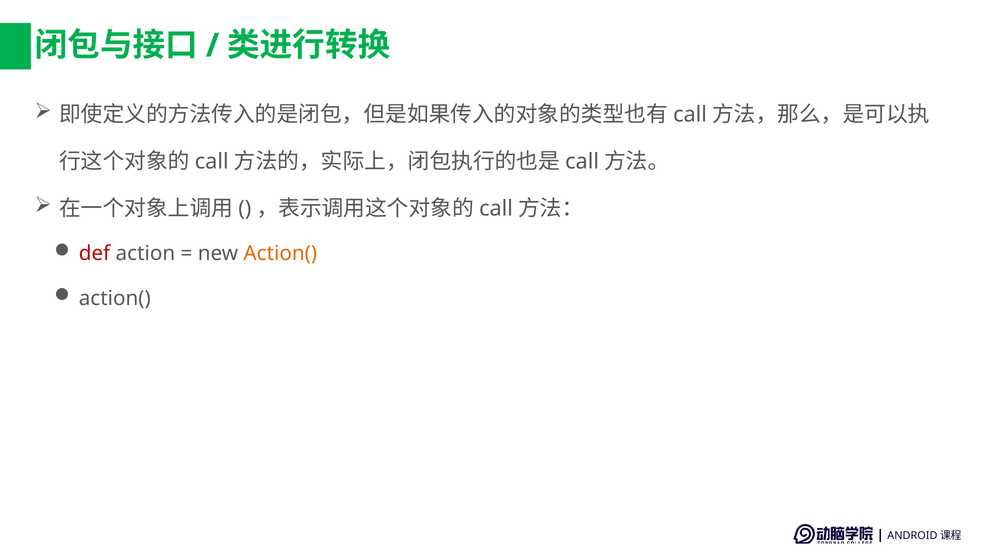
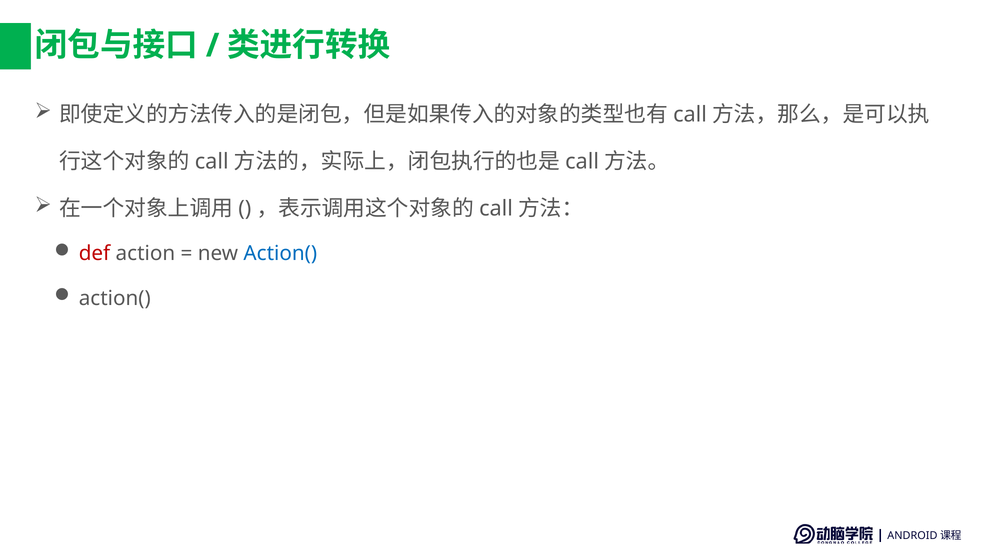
Action( at (280, 254) colour: orange -> blue
